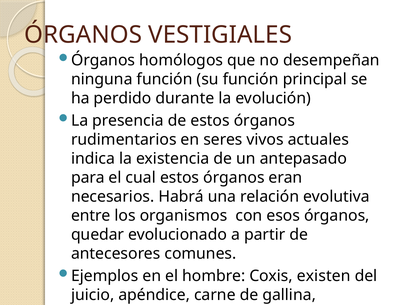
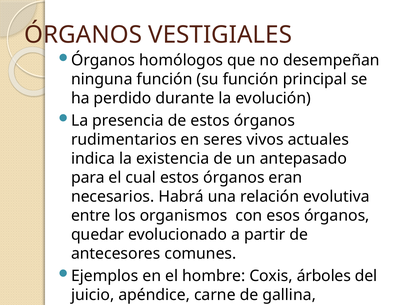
existen: existen -> árboles
